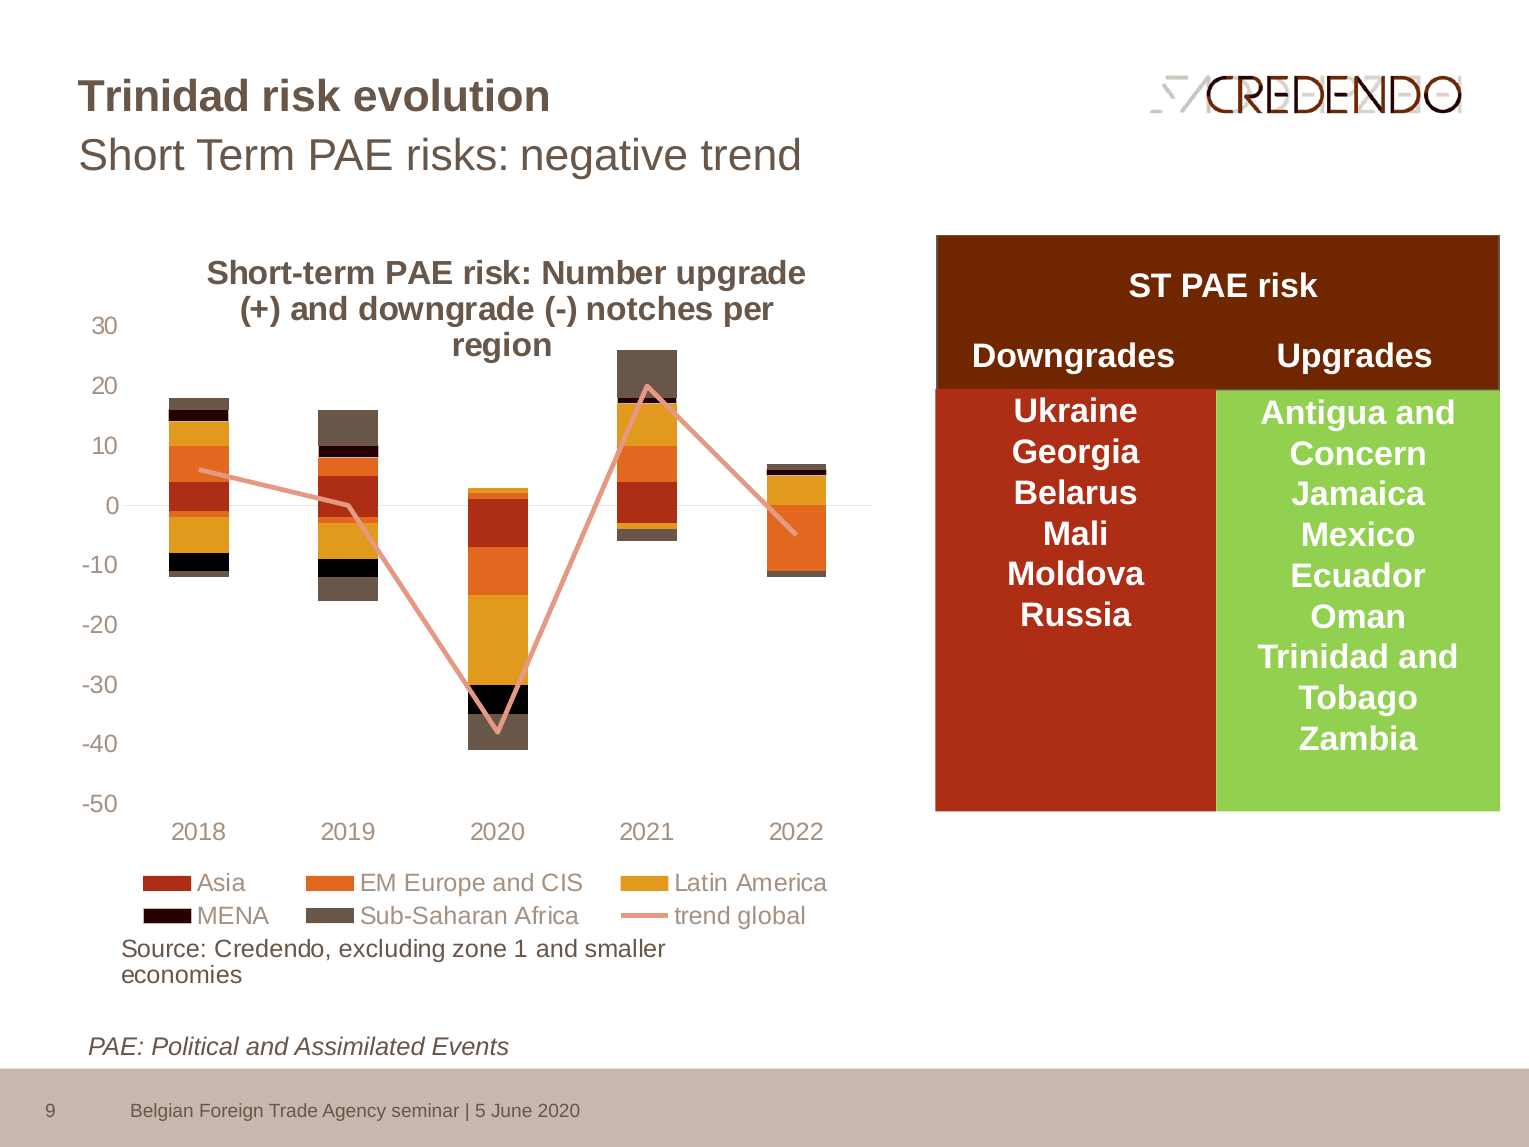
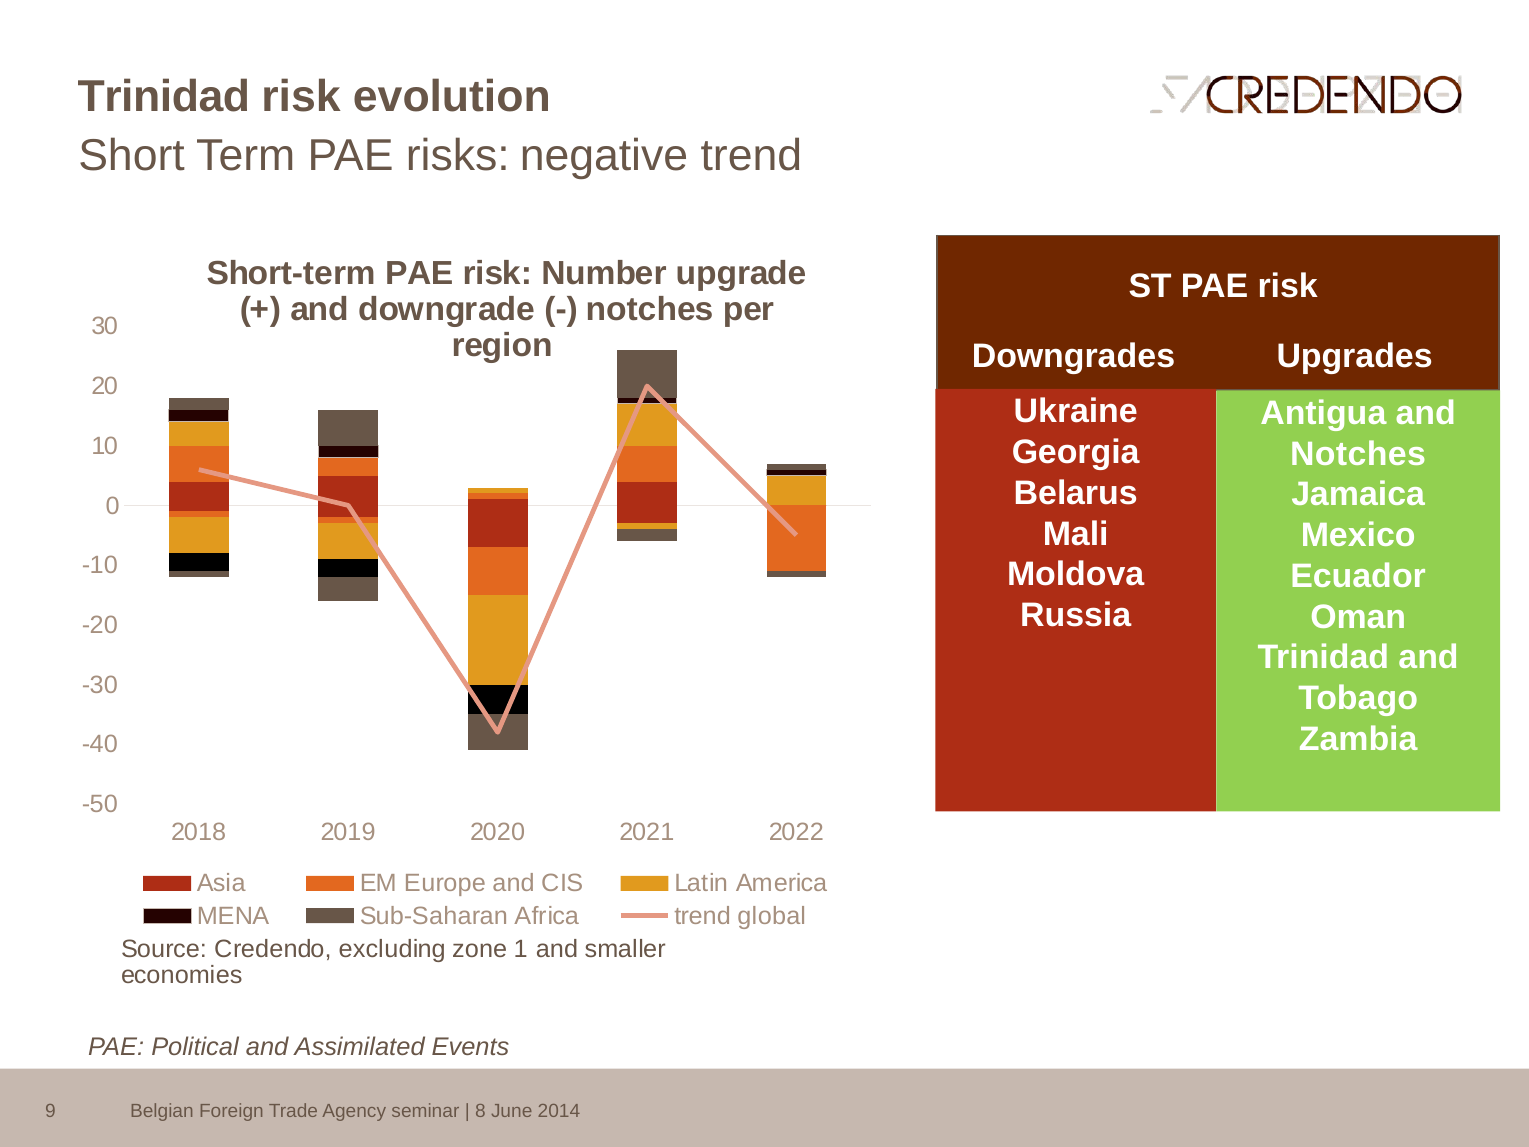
Concern at (1358, 454): Concern -> Notches
5: 5 -> 8
June 2020: 2020 -> 2014
